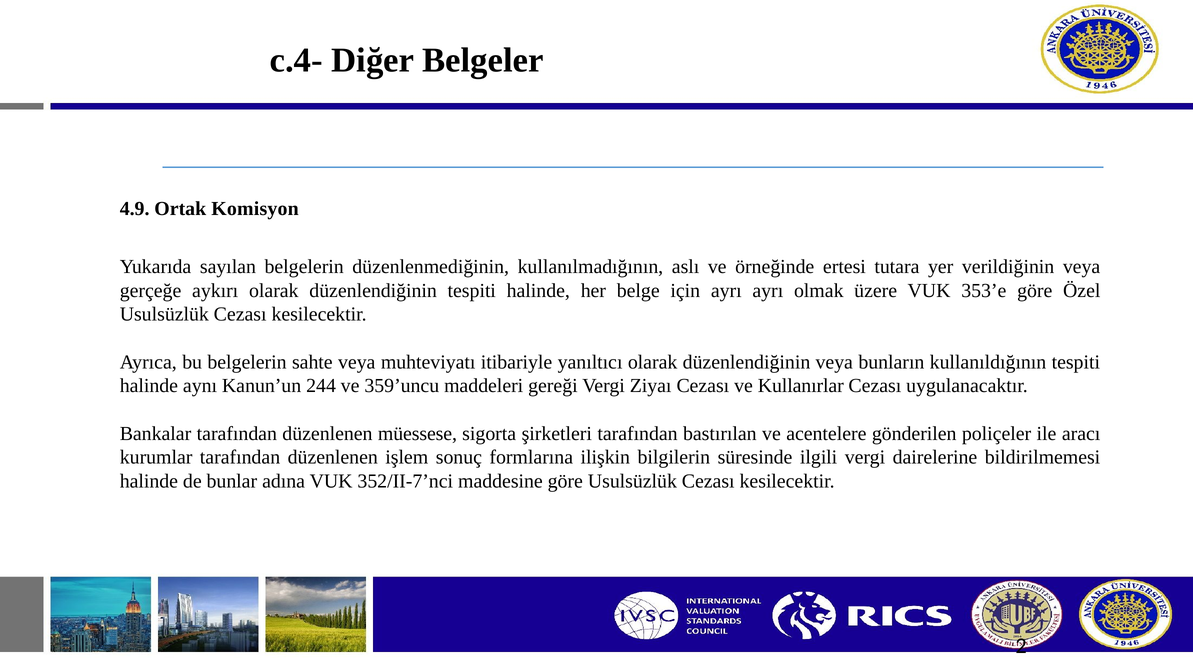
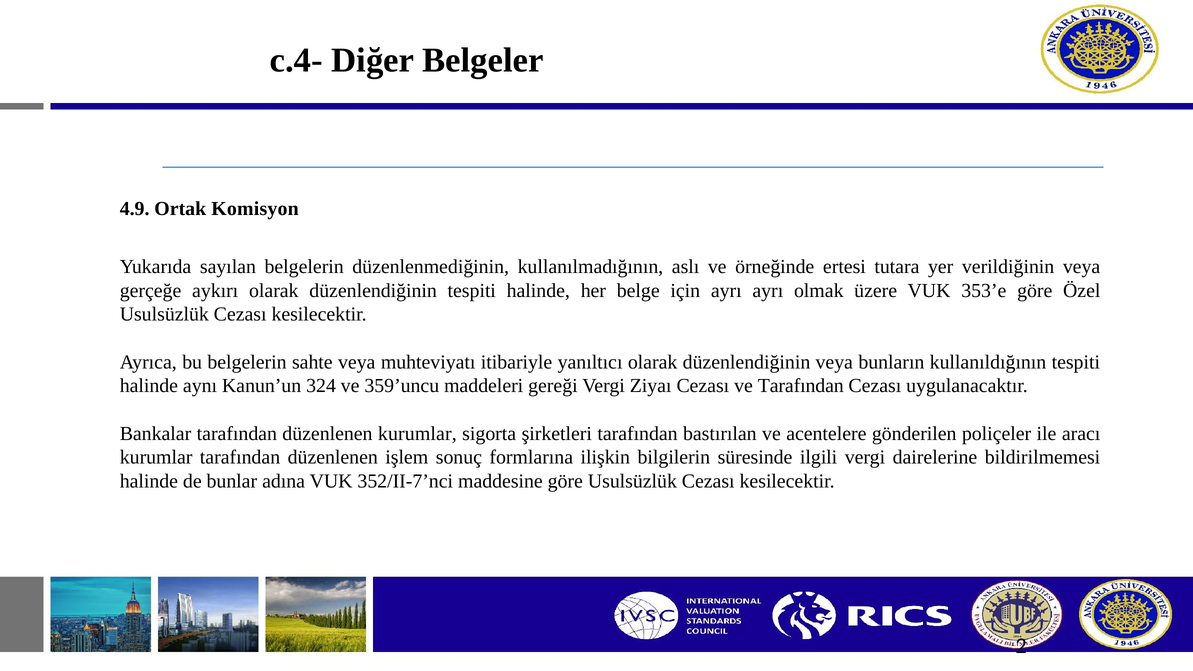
244: 244 -> 324
ve Kullanırlar: Kullanırlar -> Tarafından
düzenlenen müessese: müessese -> kurumlar
